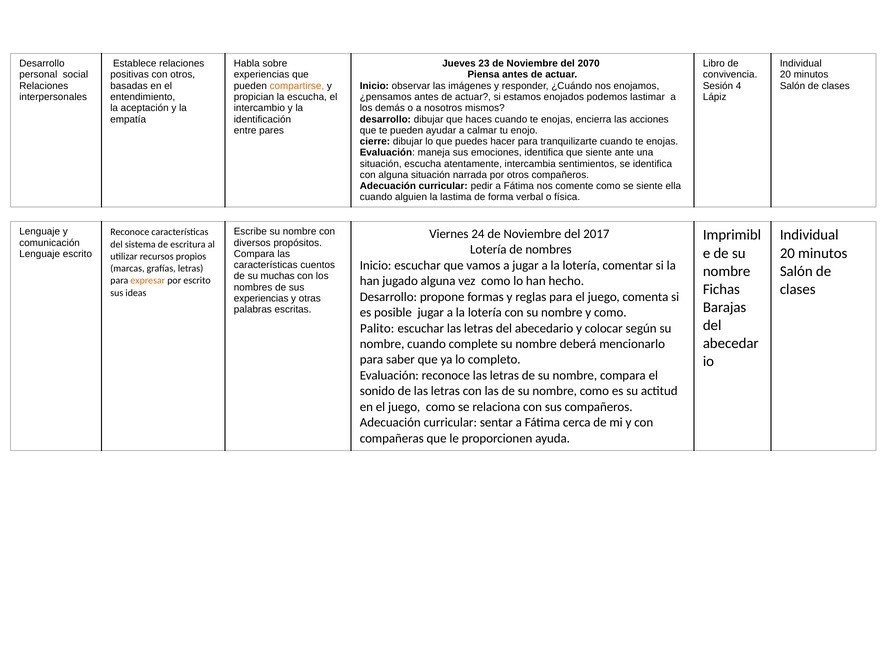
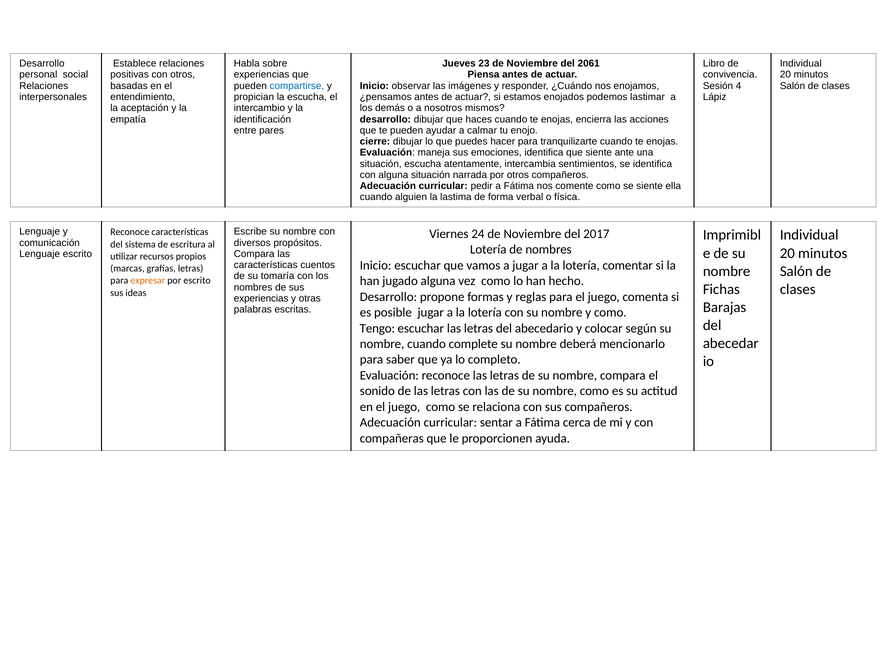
2070: 2070 -> 2061
compartirse colour: orange -> blue
muchas: muchas -> tomaría
Palito: Palito -> Tengo
